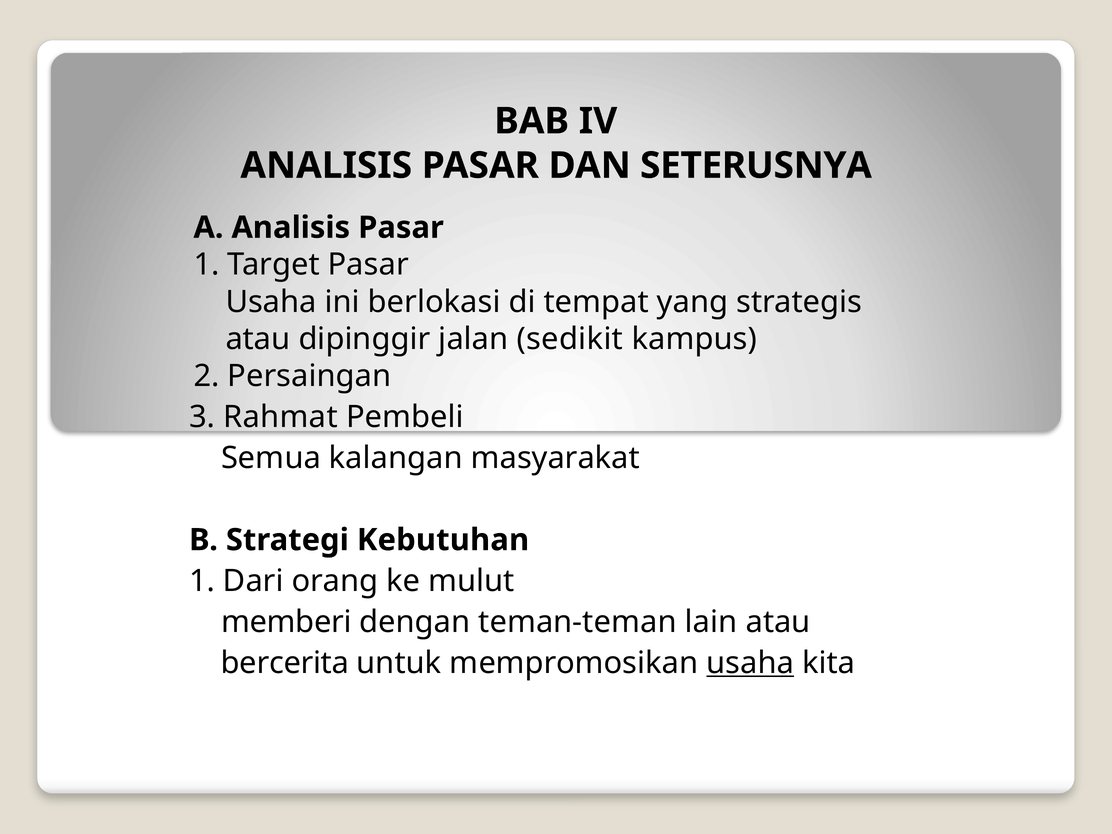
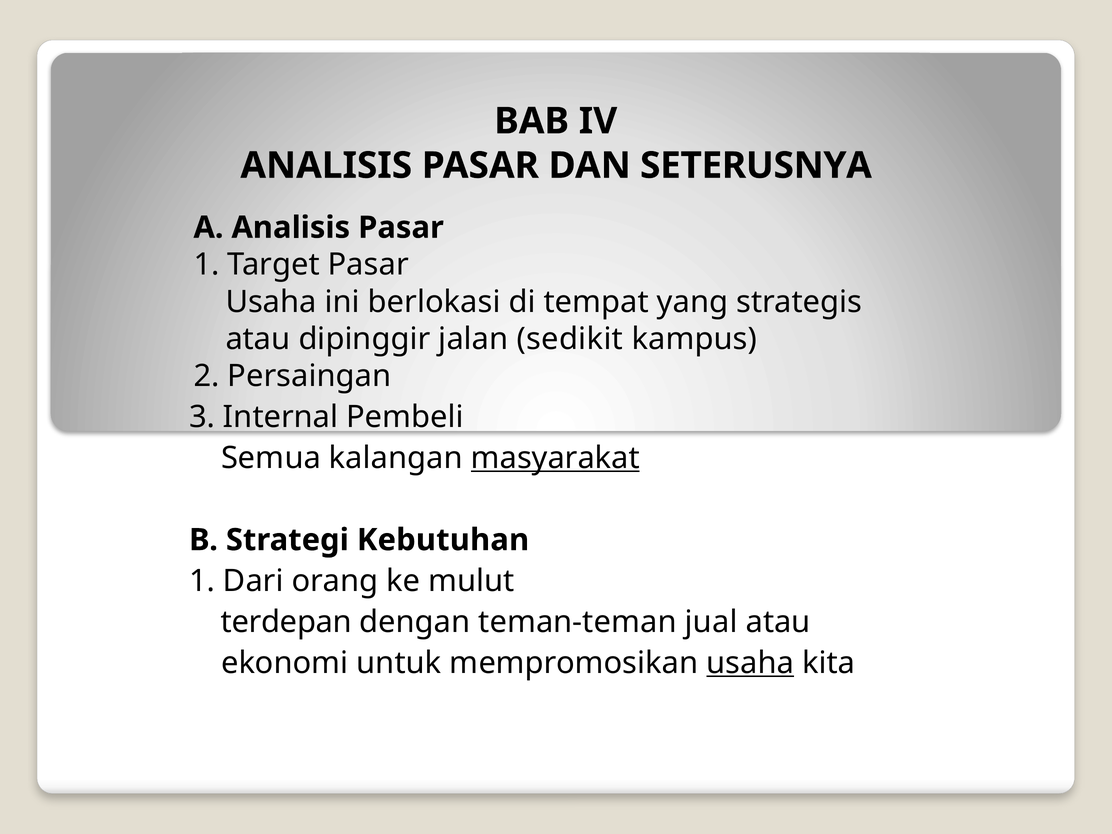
Rahmat: Rahmat -> Internal
masyarakat underline: none -> present
memberi: memberi -> terdepan
lain: lain -> jual
bercerita: bercerita -> ekonomi
